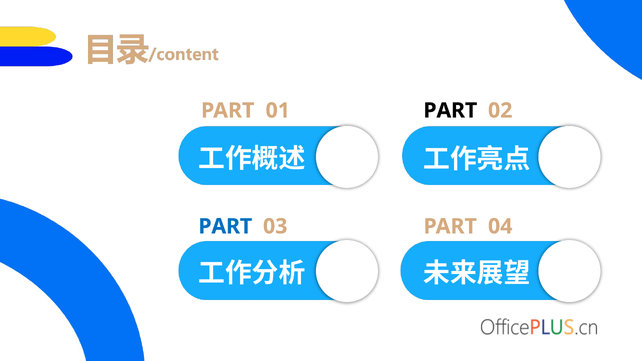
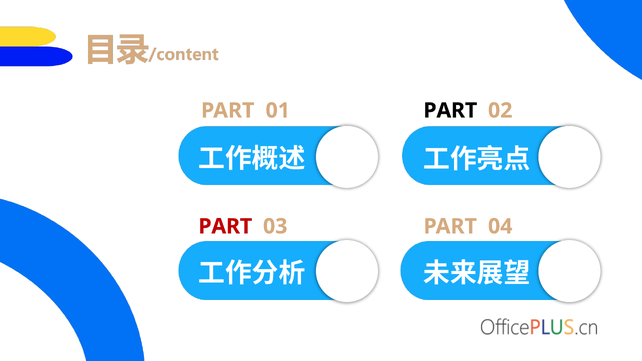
PART at (225, 226) colour: blue -> red
